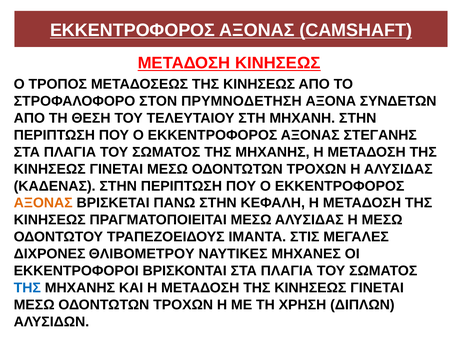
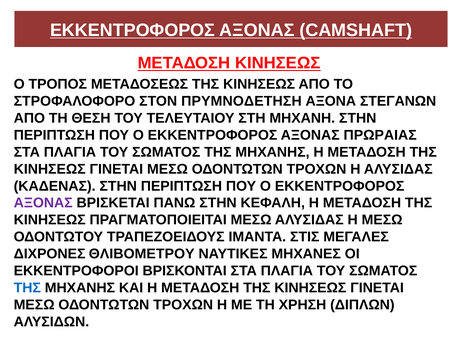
ΣΥΝΔΕΤΩΝ: ΣΥΝΔΕΤΩΝ -> ΣΤΕΓΑΝΩΝ
ΣΤΕΓΑΝΗΣ: ΣΤΕΓΑΝΗΣ -> ΠΡΩΡΑΙΑΣ
ΑΞΟΝΑΣ at (43, 203) colour: orange -> purple
